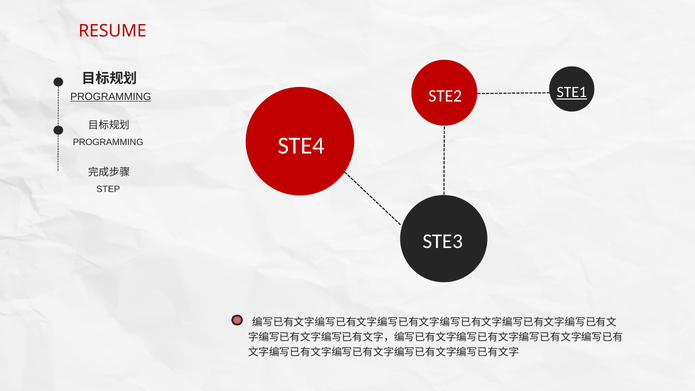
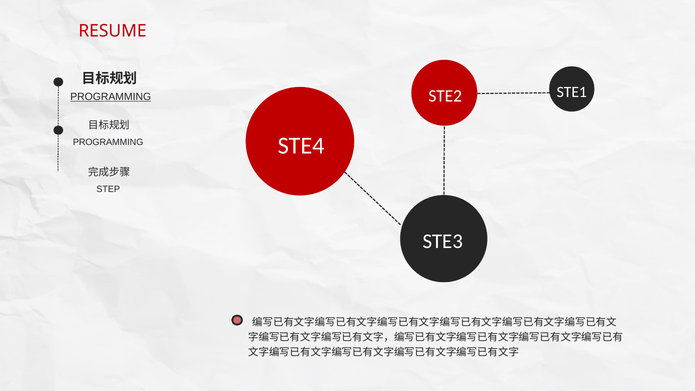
STE1 underline: present -> none
